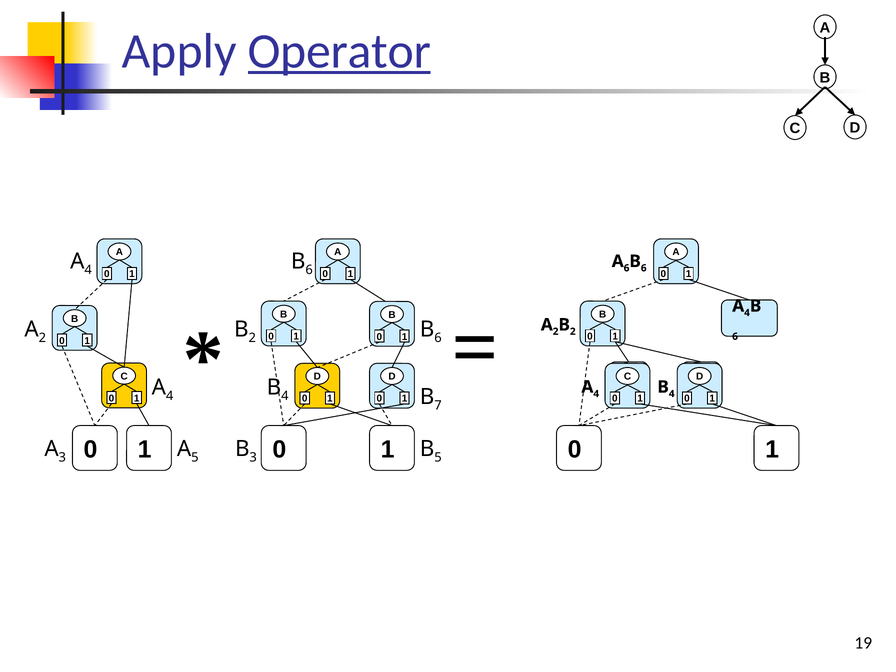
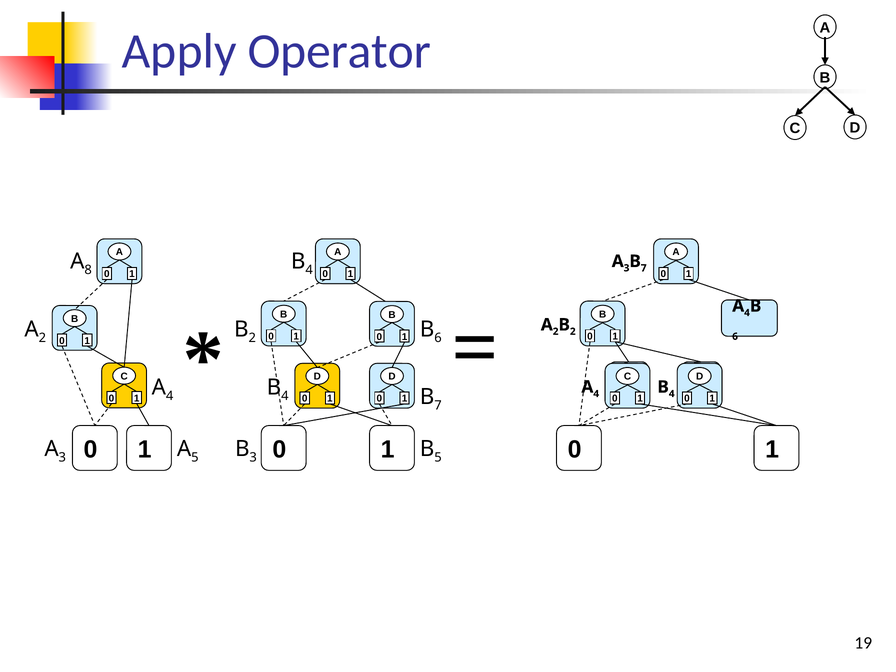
Operator underline: present -> none
4 at (88, 270): 4 -> 8
6 at (309, 270): 6 -> 4
6 at (627, 268): 6 -> 3
6 at (644, 268): 6 -> 7
